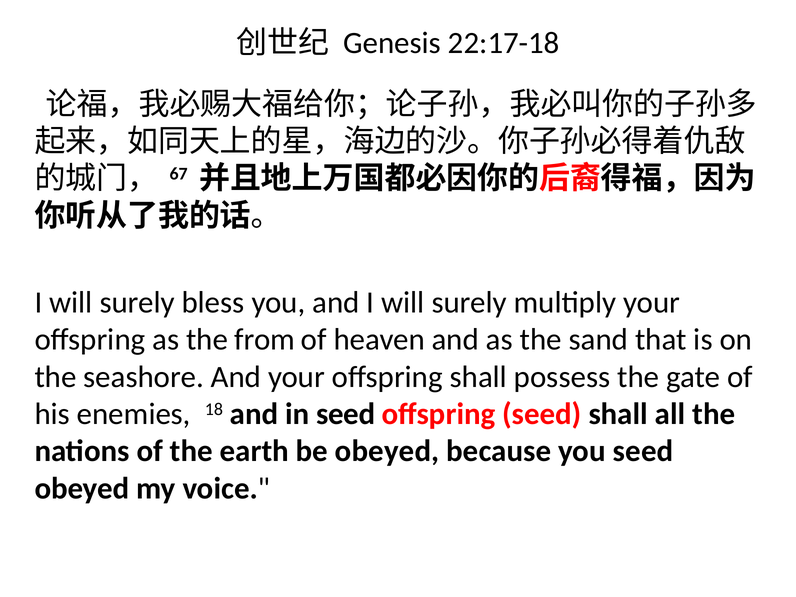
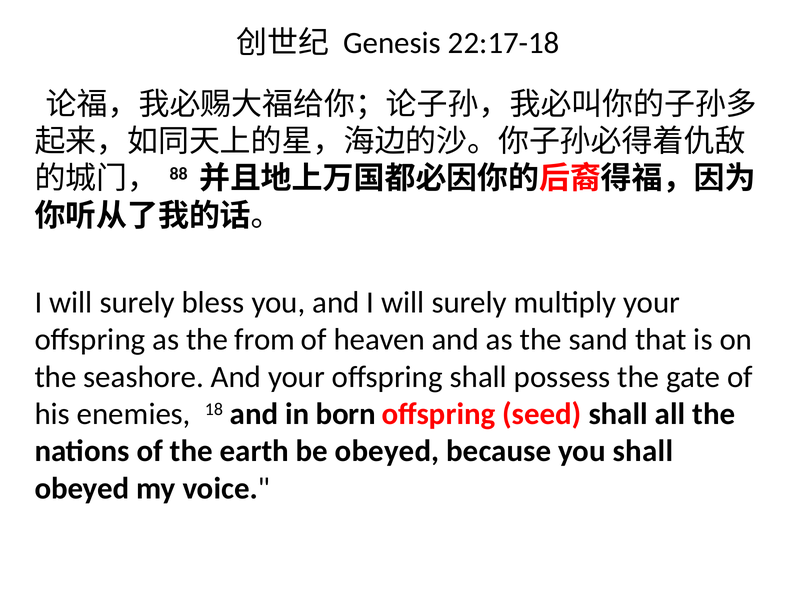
67: 67 -> 88
in seed: seed -> born
you seed: seed -> shall
